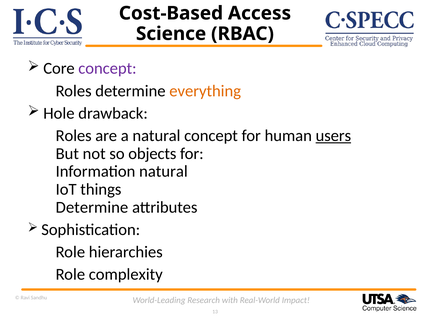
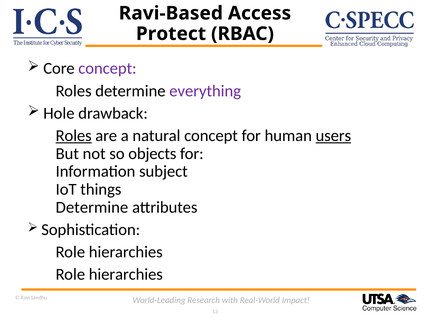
Cost-Based: Cost-Based -> Ravi-Based
Science: Science -> Protect
everything colour: orange -> purple
Roles at (74, 136) underline: none -> present
Information natural: natural -> subject
complexity at (126, 275): complexity -> hierarchies
